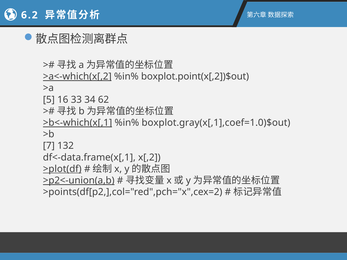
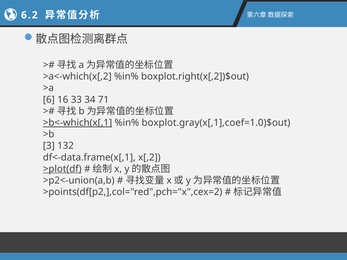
>a<-which(x[,2 underline: present -> none
boxplot.point(x[,2])$out: boxplot.point(x[,2])$out -> boxplot.right(x[,2])$out
5: 5 -> 6
62: 62 -> 71
7: 7 -> 3
>p2<-union(a,b underline: present -> none
